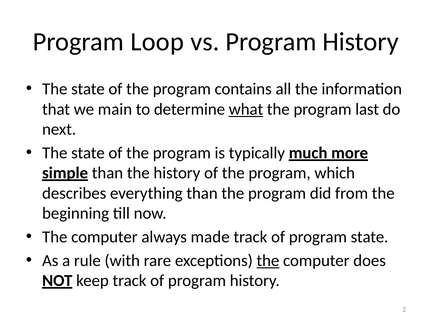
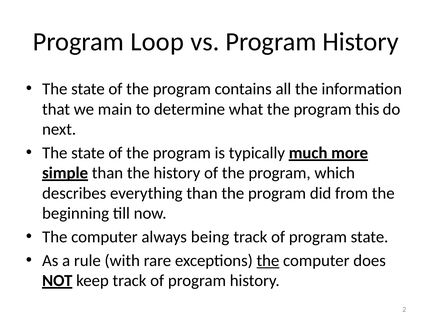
what underline: present -> none
last: last -> this
made: made -> being
